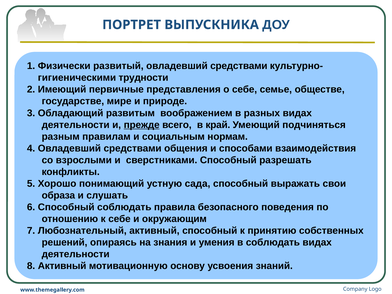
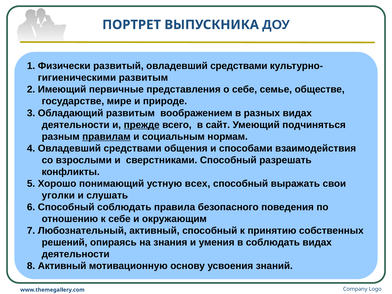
гигиеническими трудности: трудности -> развитым
край: край -> сайт
правилам underline: none -> present
сада: сада -> всех
образа: образа -> уголки
